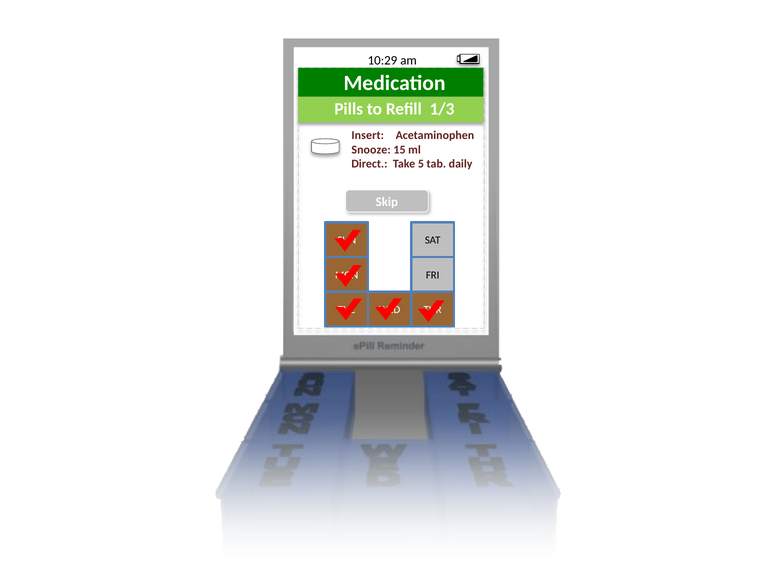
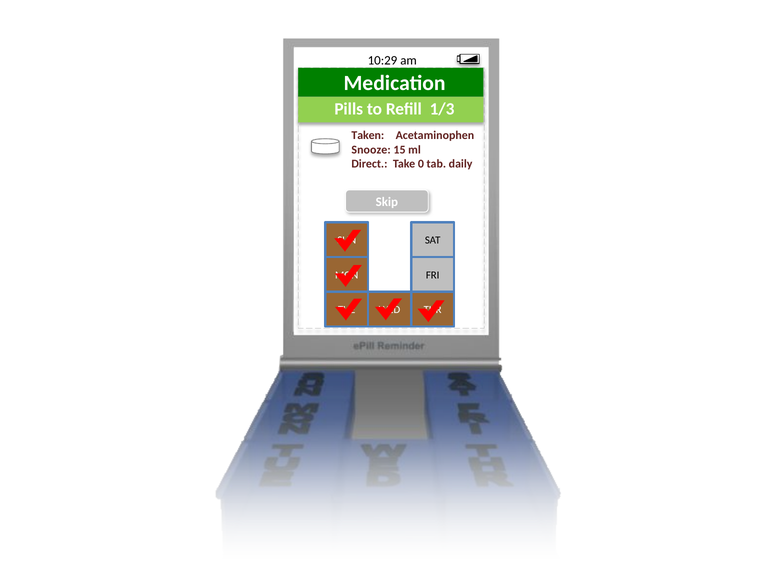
Insert: Insert -> Taken
5: 5 -> 0
